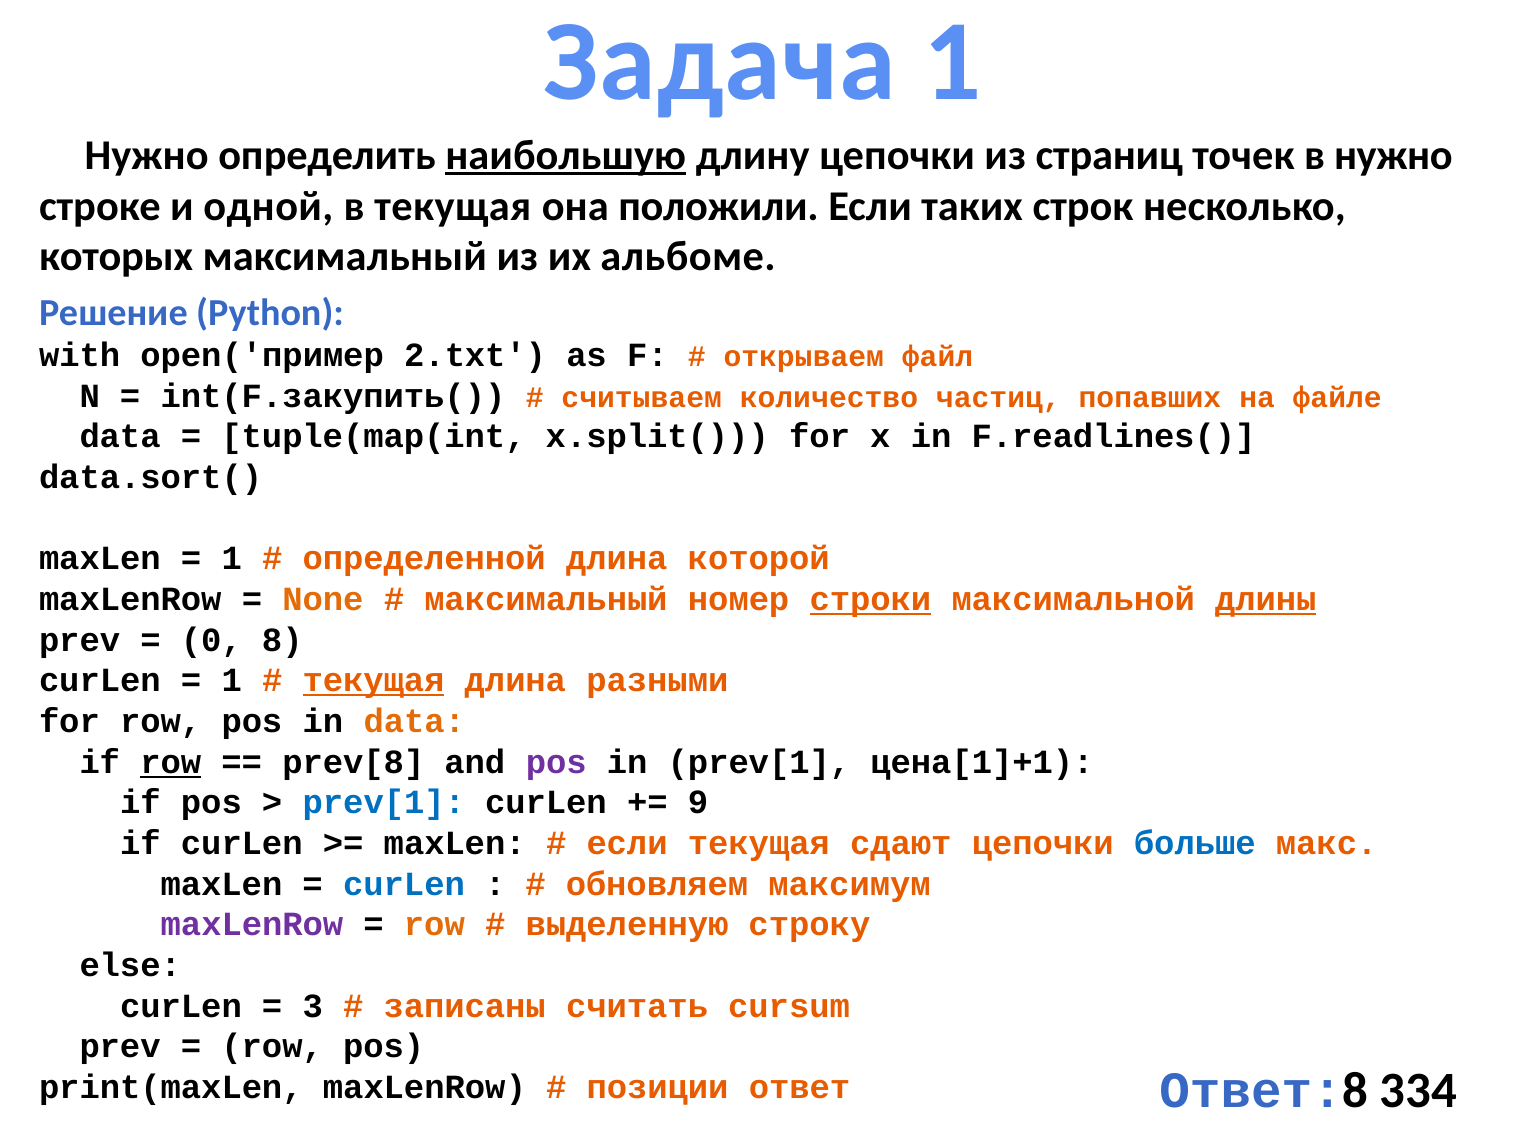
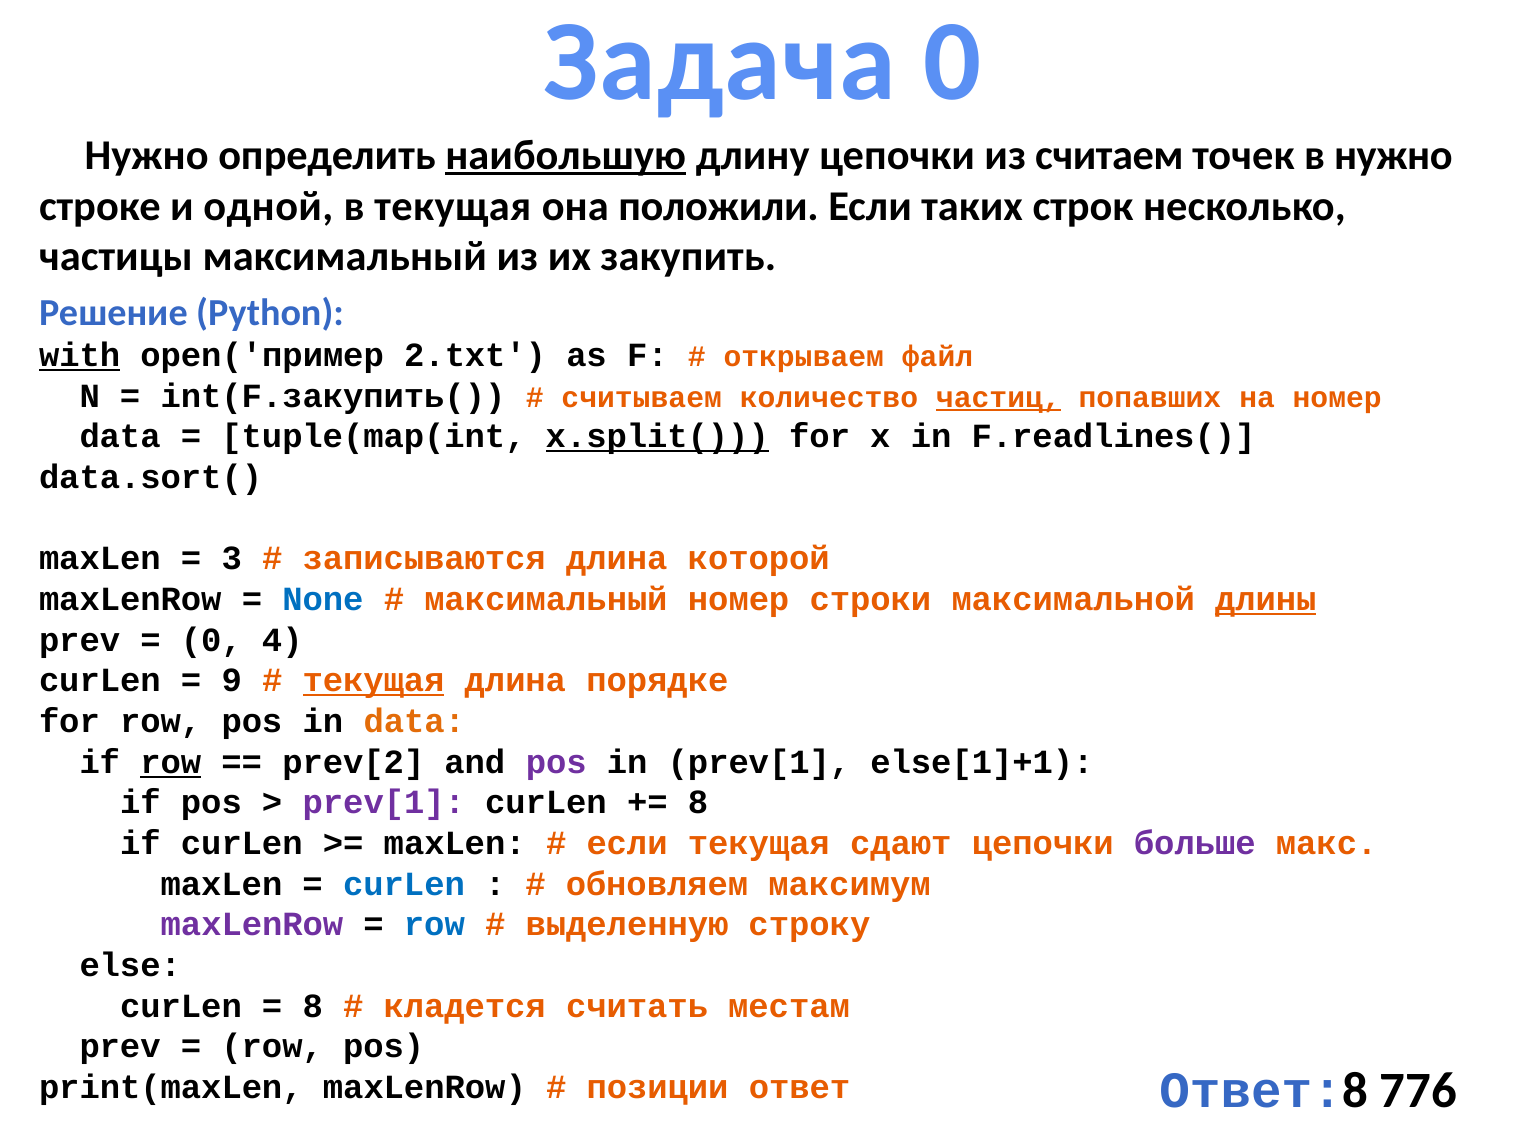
Задача 1: 1 -> 0
страниц: страниц -> считаем
которых: которых -> частицы
альбоме: альбоме -> закупить
with underline: none -> present
частиц underline: none -> present
на файле: файле -> номер
x.split( underline: none -> present
1 at (232, 559): 1 -> 3
определенной: определенной -> записываются
None colour: orange -> blue
строки underline: present -> none
8: 8 -> 4
1 at (232, 681): 1 -> 9
разными: разными -> порядке
prev[8: prev[8 -> prev[2
цена[1]+1: цена[1]+1 -> else[1]+1
prev[1 at (384, 803) colour: blue -> purple
9 at (698, 803): 9 -> 8
больше colour: blue -> purple
row at (434, 925) colour: orange -> blue
3 at (313, 1006): 3 -> 8
записаны: записаны -> кладется
cursum: cursum -> местам
334: 334 -> 776
